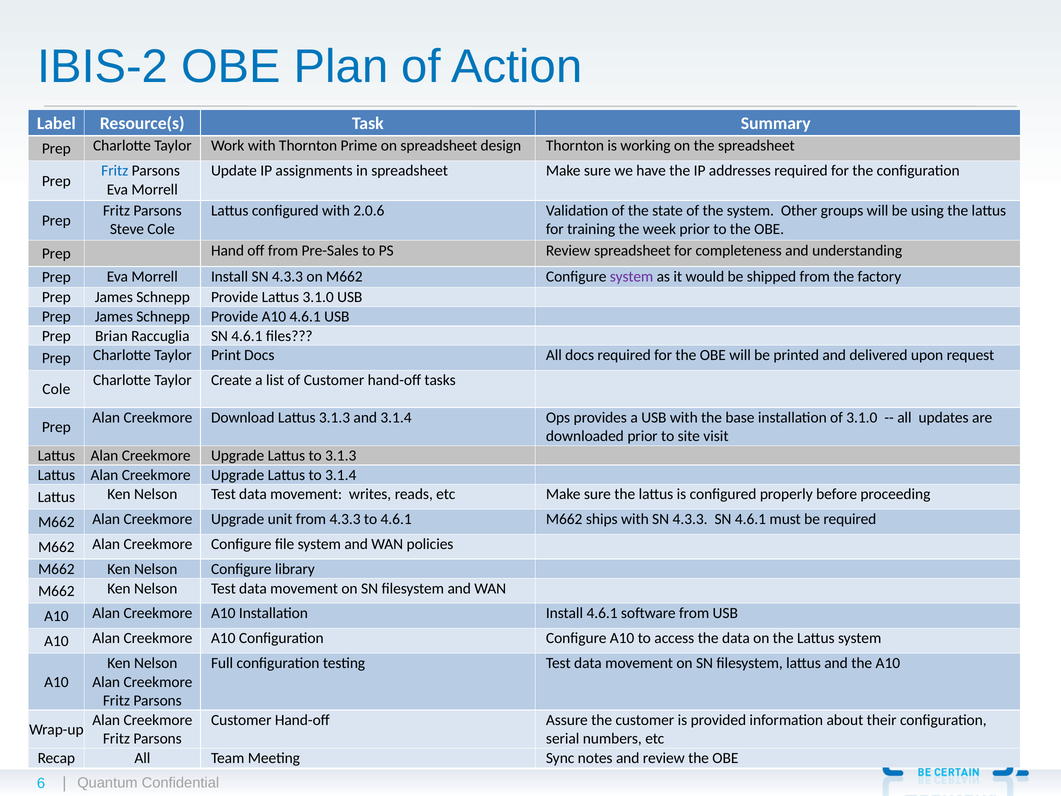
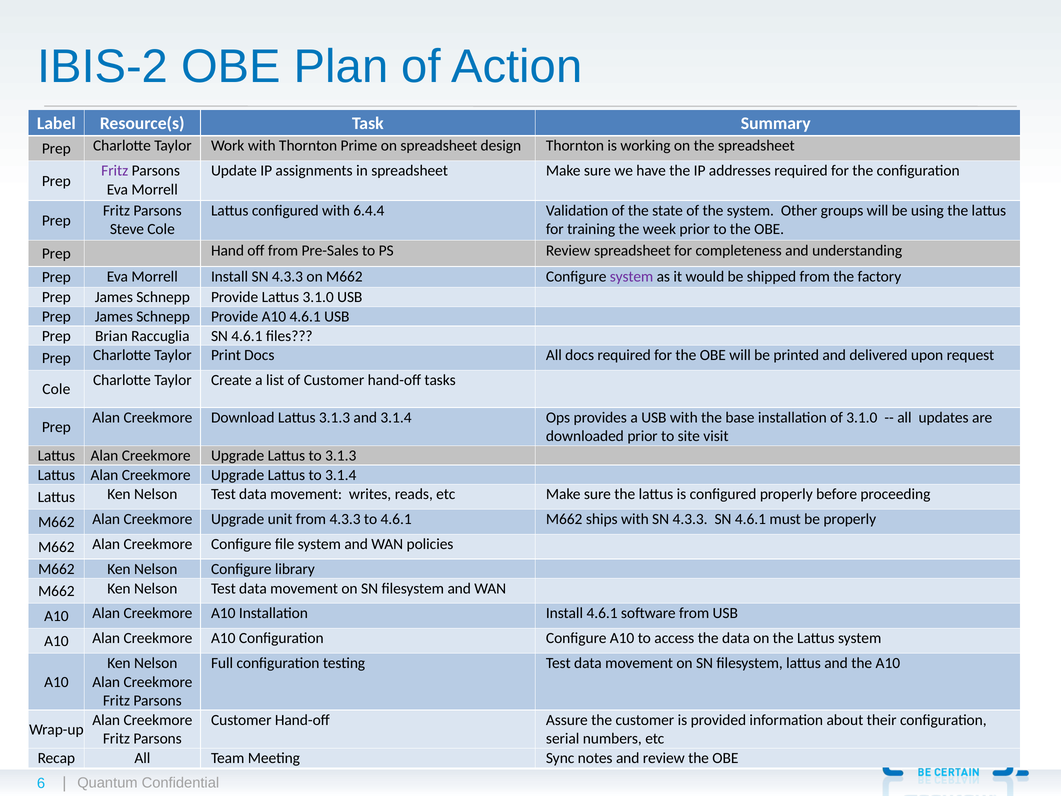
Fritz at (115, 171) colour: blue -> purple
2.0.6: 2.0.6 -> 6.4.4
be required: required -> properly
